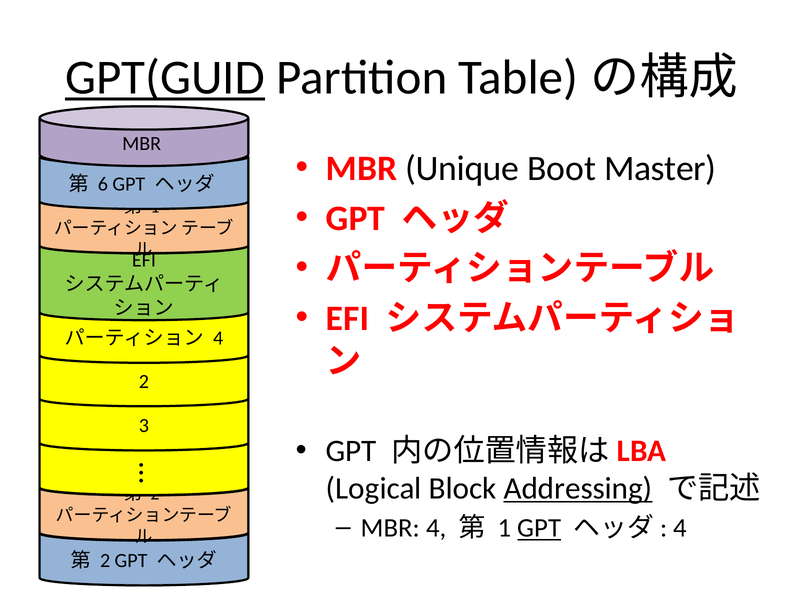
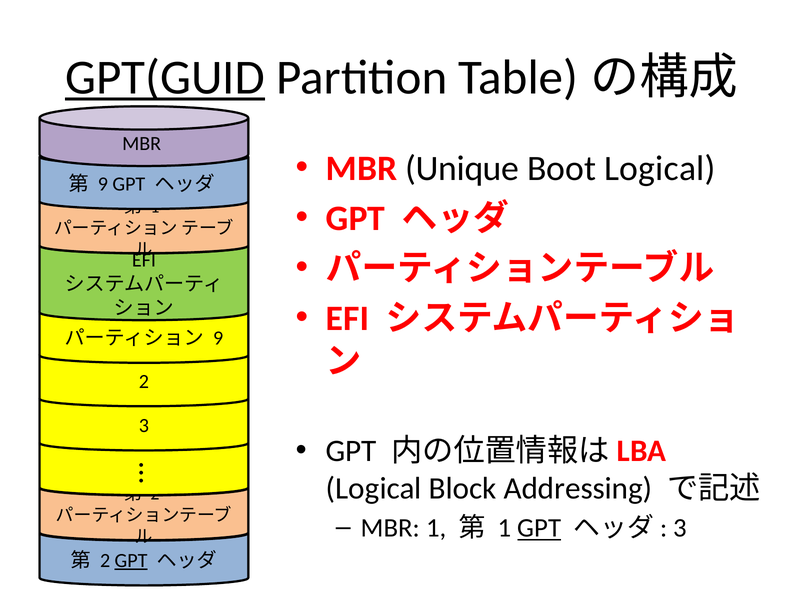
Boot Master: Master -> Logical
6 at (103, 184): 6 -> 9
4 at (218, 338): 4 -> 9
Addressing underline: present -> none
MBR 4: 4 -> 1
4 at (680, 528): 4 -> 3
GPT at (131, 561) underline: none -> present
